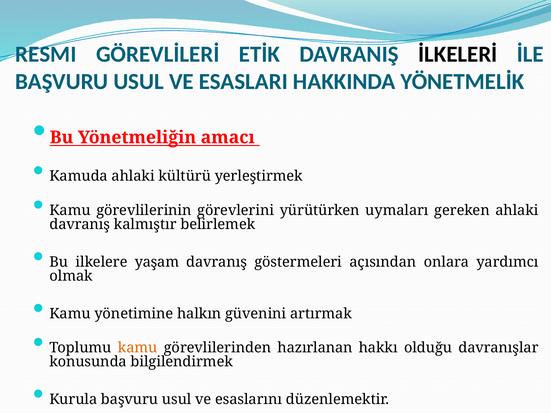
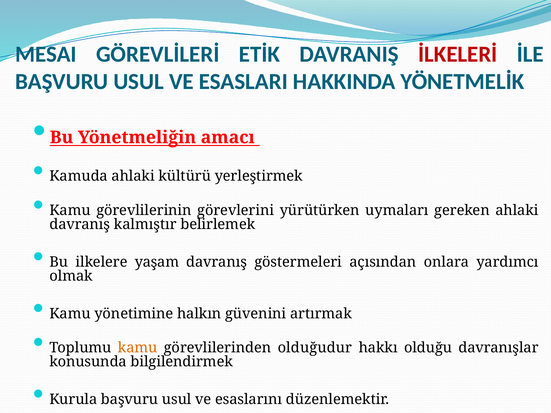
RESMI: RESMI -> MESAI
İLKELERİ colour: black -> red
hazırlanan: hazırlanan -> olduğudur
